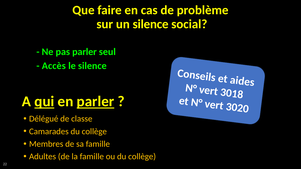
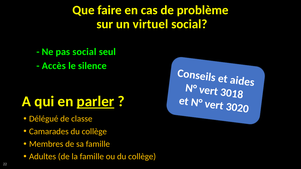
un silence: silence -> virtuel
pas parler: parler -> social
qui underline: present -> none
